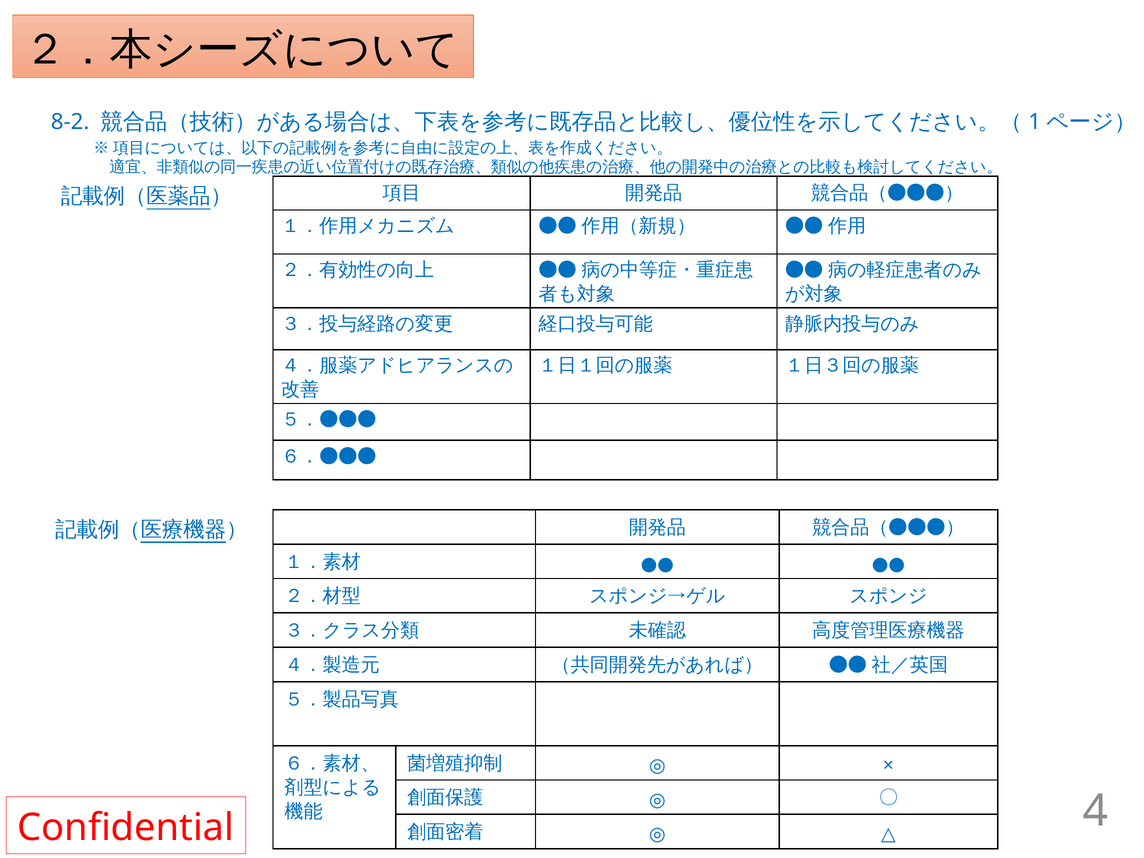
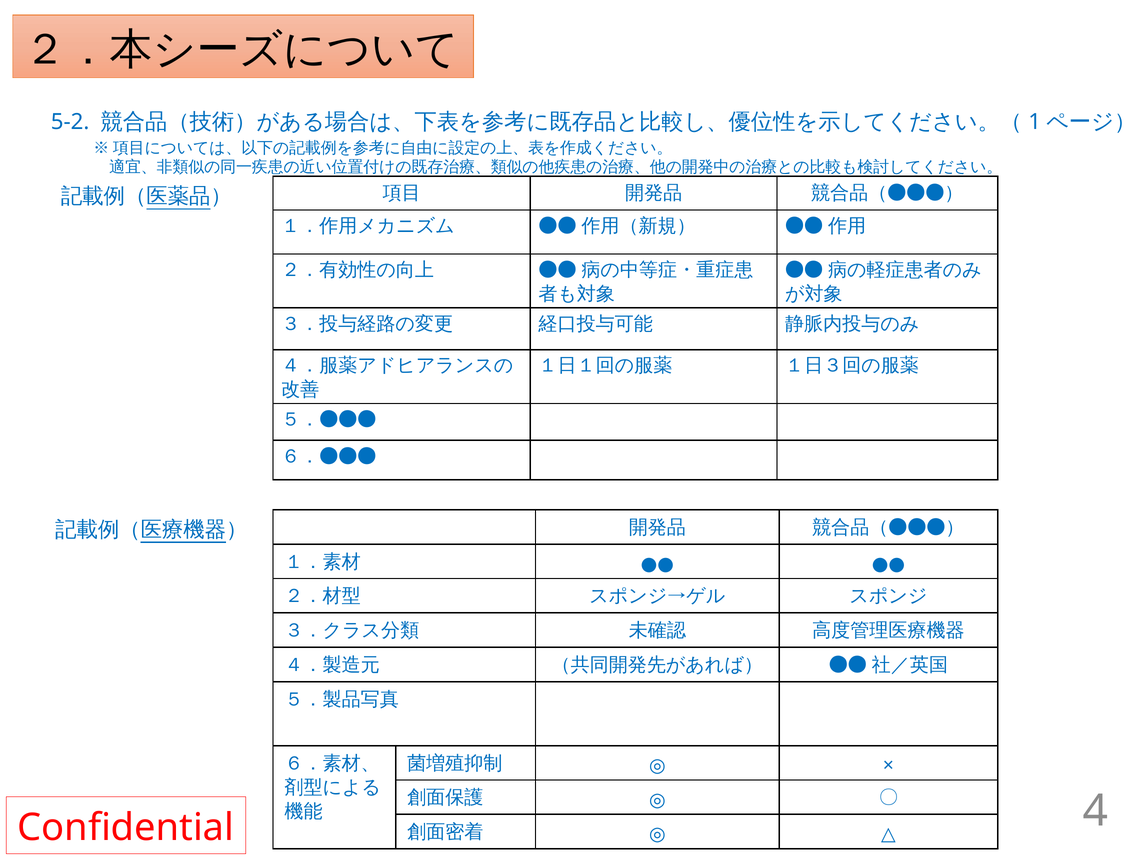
8-2: 8-2 -> 5-2
